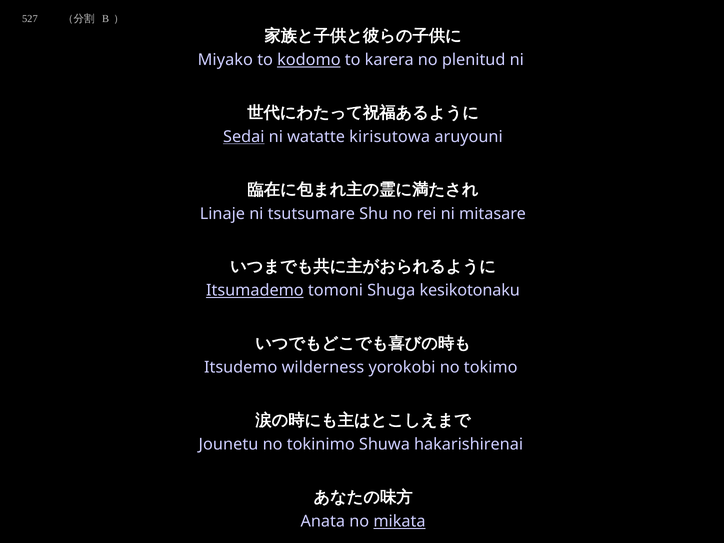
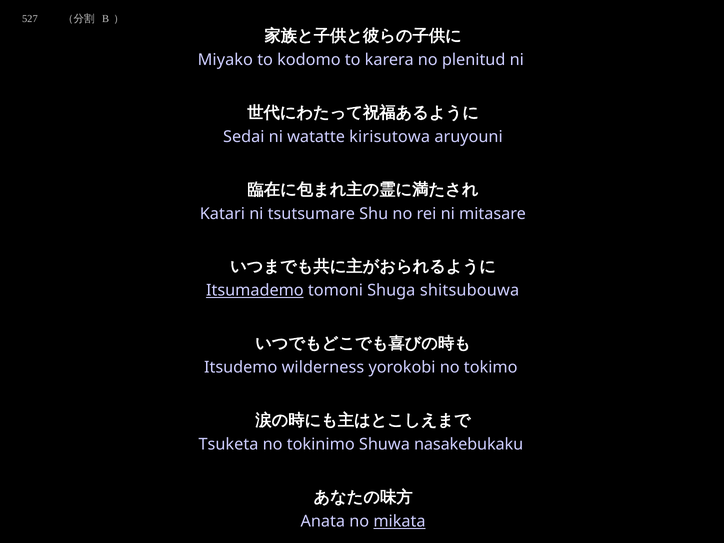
kodomo underline: present -> none
Sedai underline: present -> none
Linaje: Linaje -> Katari
kesikotonaku: kesikotonaku -> shitsubouwa
Jounetu: Jounetu -> Tsuketa
hakarishirenai: hakarishirenai -> nasakebukaku
